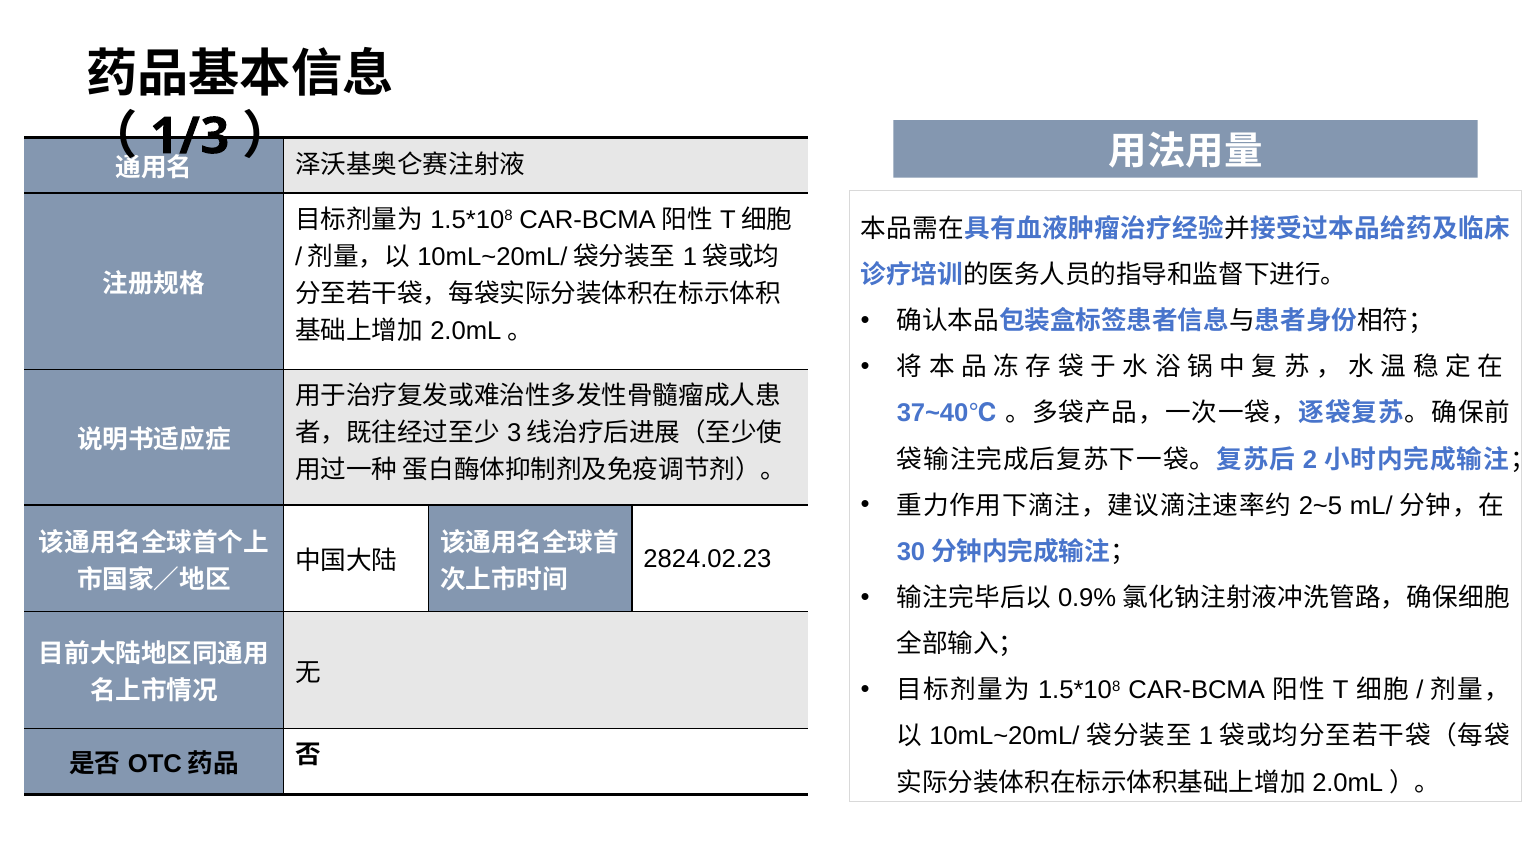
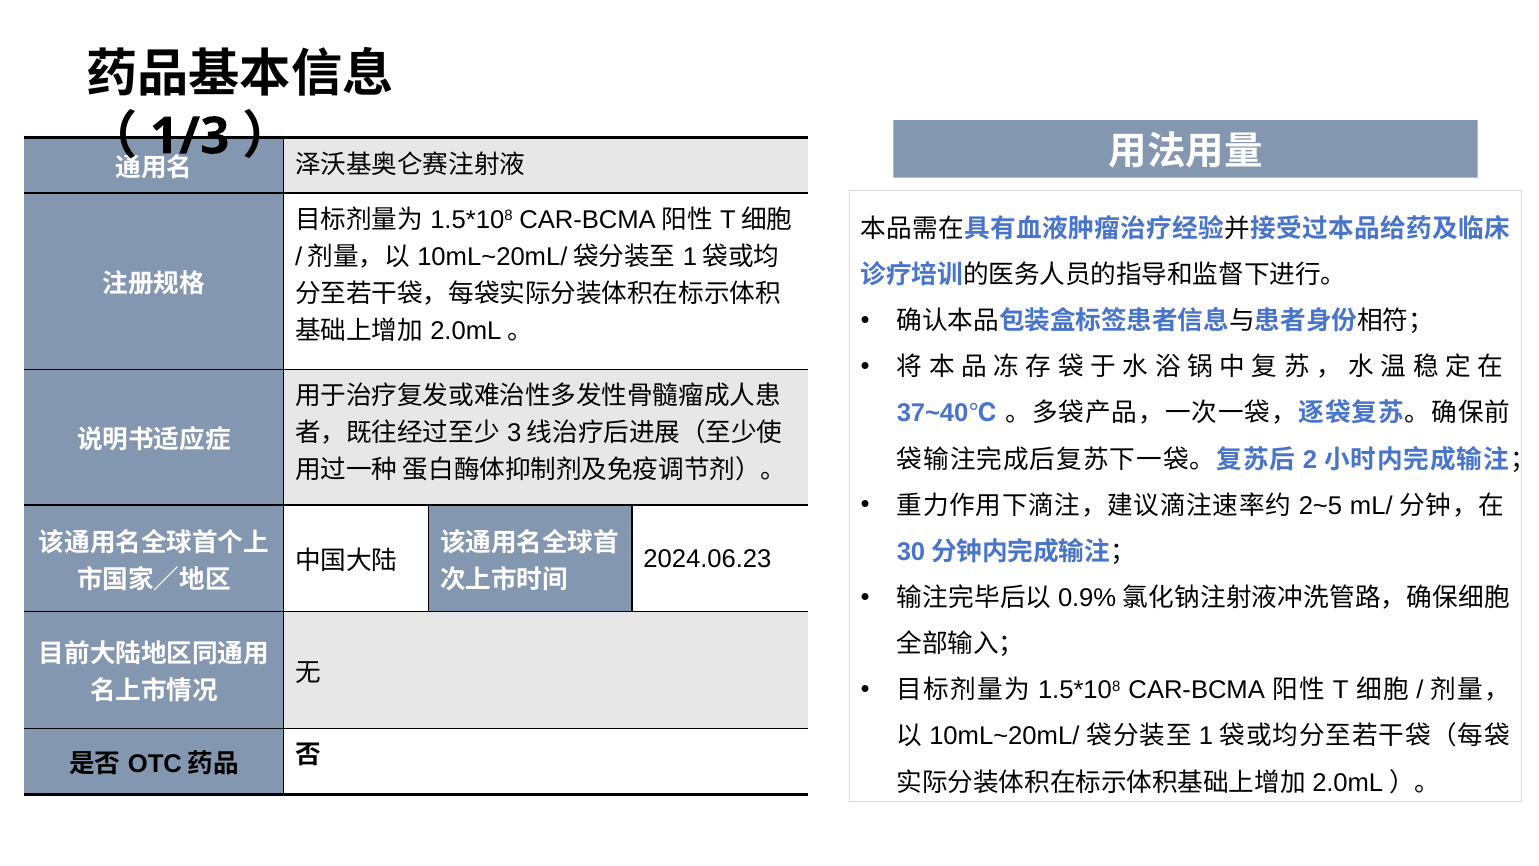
2824.02.23: 2824.02.23 -> 2024.06.23
